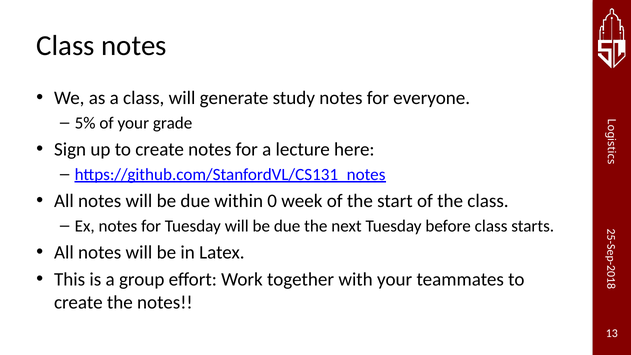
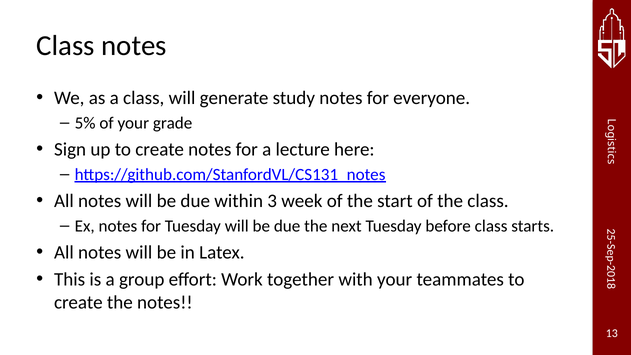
within 0: 0 -> 3
